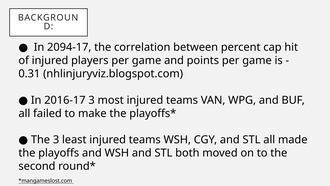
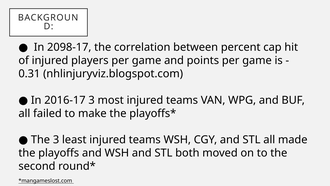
2094-17: 2094-17 -> 2098-17
